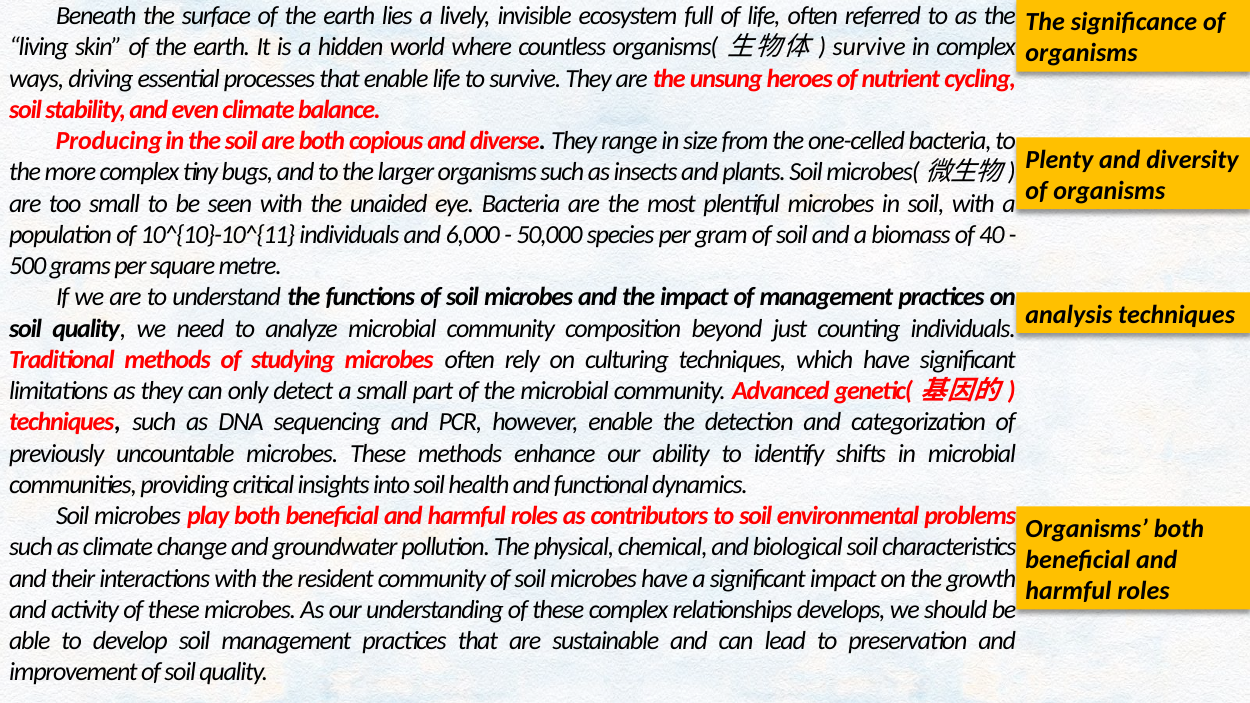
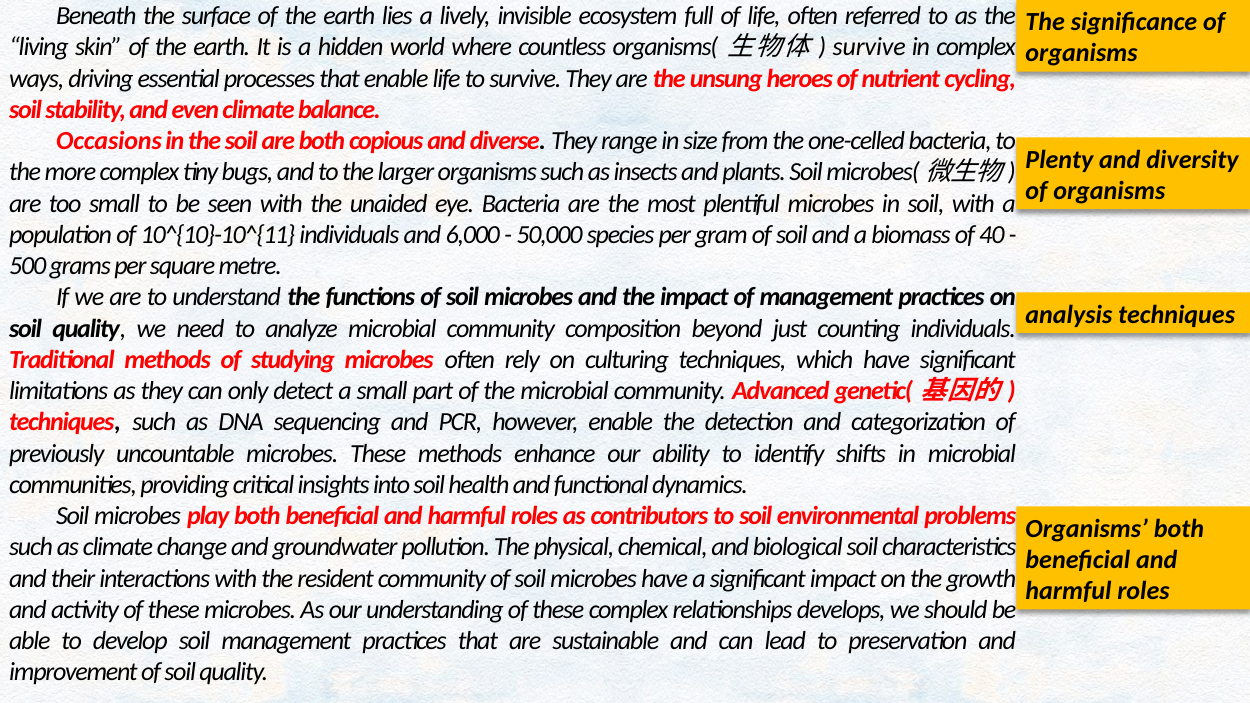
Producing: Producing -> Occasions
